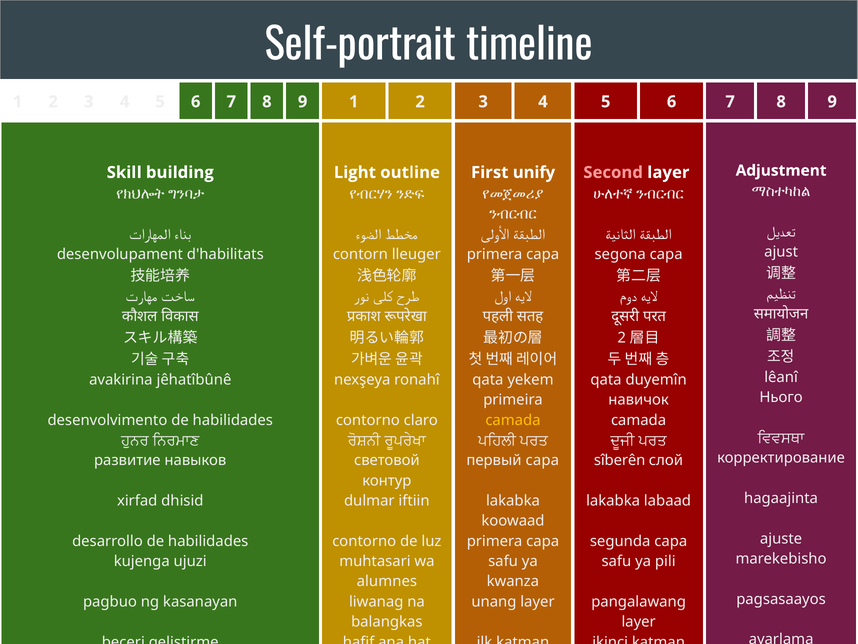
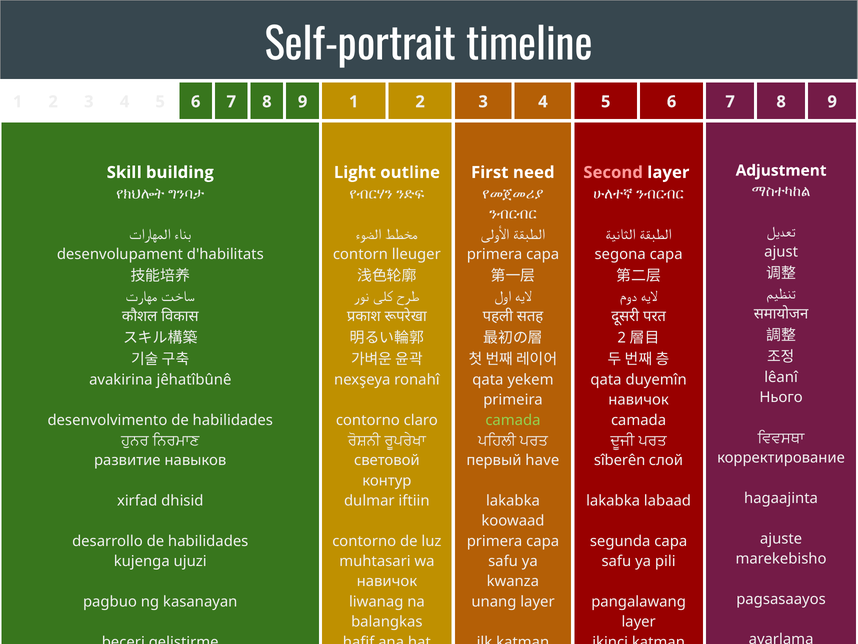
unify: unify -> need
camada at (513, 420) colour: yellow -> light green
первый capa: capa -> have
alumnes at (387, 581): alumnes -> навичок
